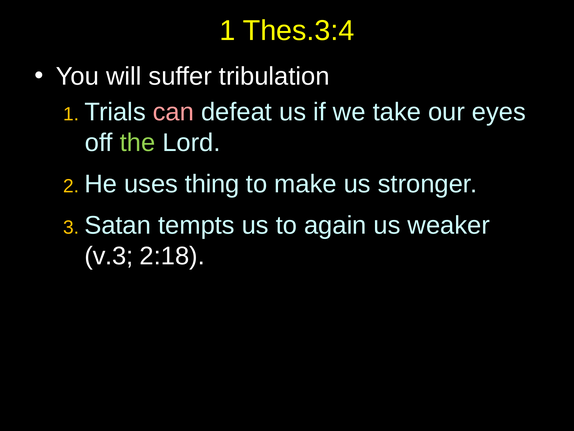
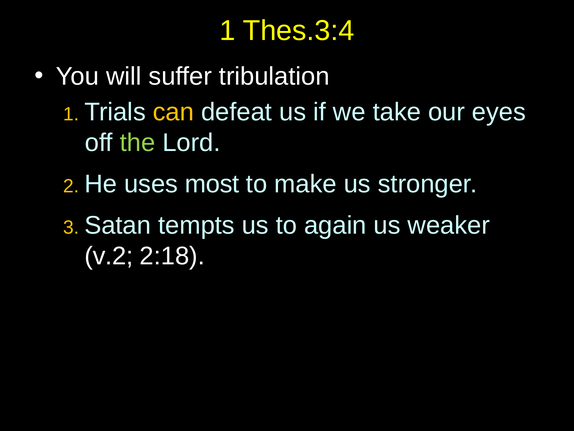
can colour: pink -> yellow
thing: thing -> most
v.3: v.3 -> v.2
